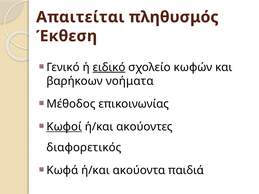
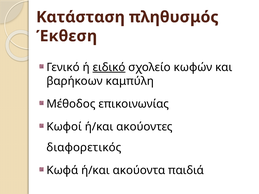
Απαιτείται: Απαιτείται -> Κατάσταση
νοήματα: νοήματα -> καμπύλη
Κωφοί underline: present -> none
